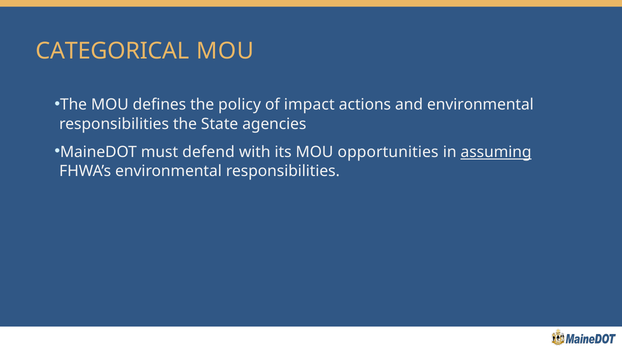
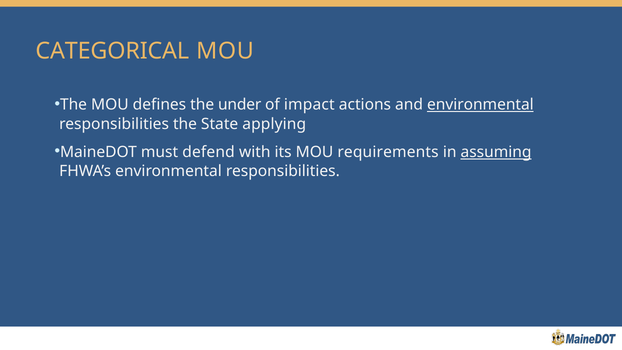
policy: policy -> under
environmental at (480, 105) underline: none -> present
agencies: agencies -> applying
opportunities: opportunities -> requirements
